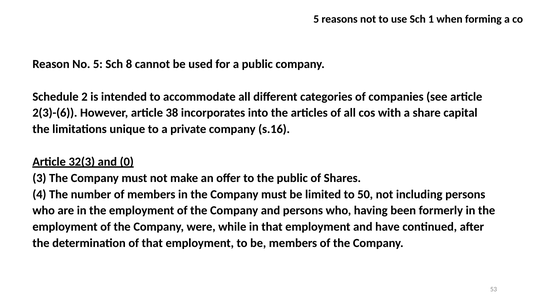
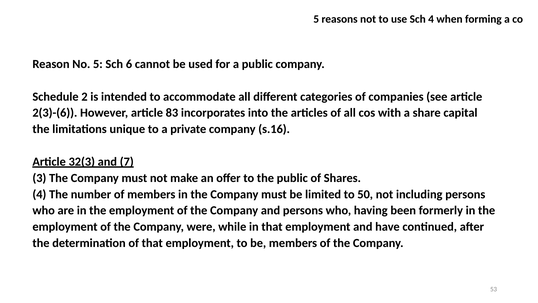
Sch 1: 1 -> 4
8: 8 -> 6
38: 38 -> 83
0: 0 -> 7
